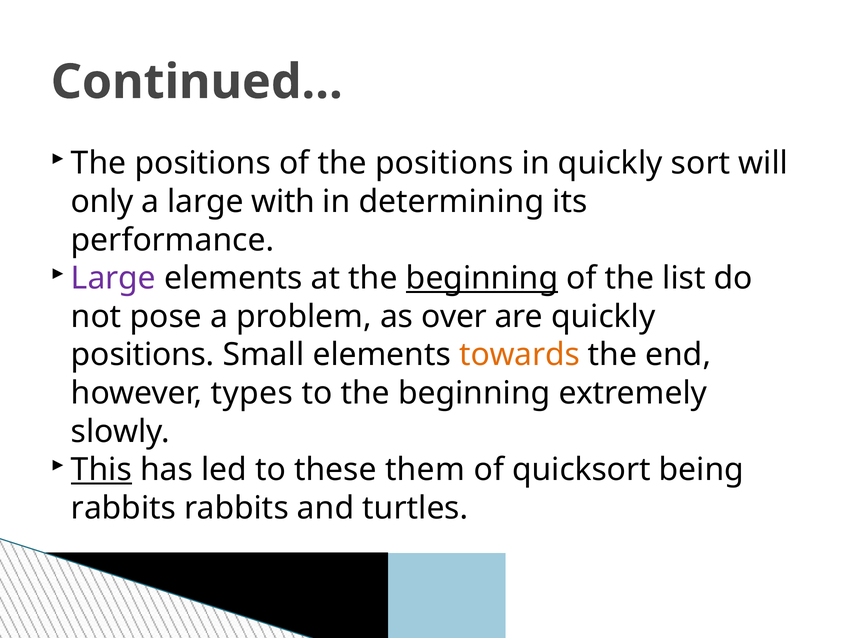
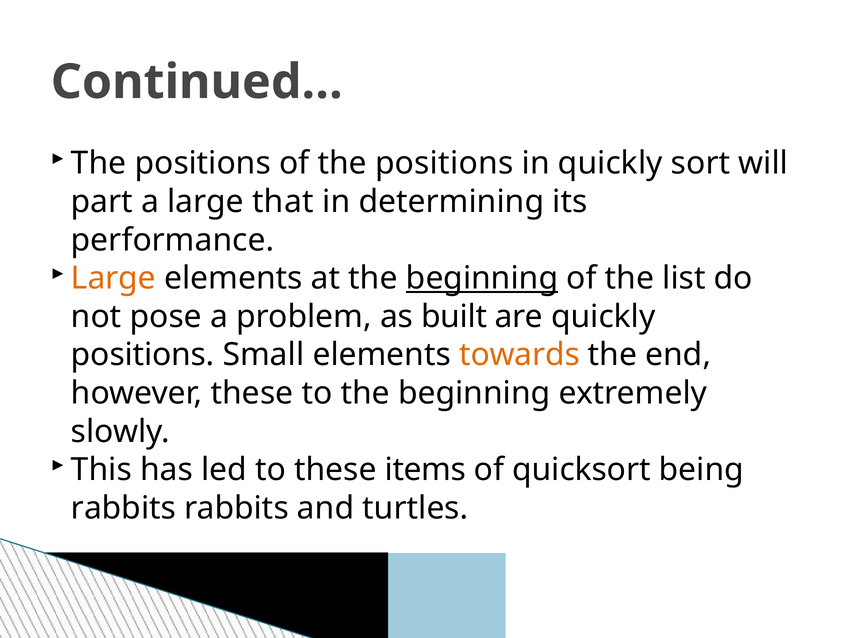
only: only -> part
with: with -> that
Large at (113, 278) colour: purple -> orange
over: over -> built
however types: types -> these
This underline: present -> none
them: them -> items
